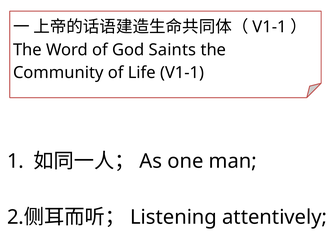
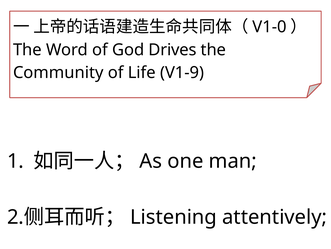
V1-1 at (269, 27): V1-1 -> V1-0
Saints: Saints -> Drives
Life V1-1: V1-1 -> V1-9
